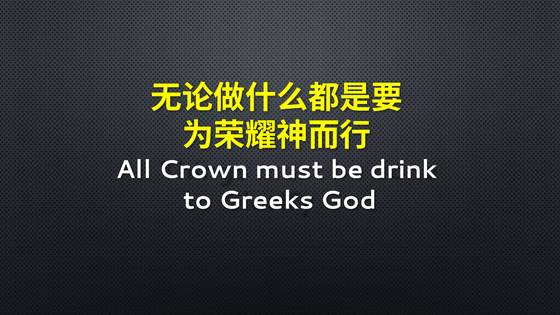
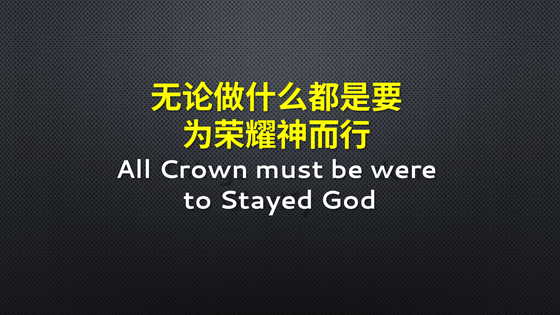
drink: drink -> were
Greeks: Greeks -> Stayed
